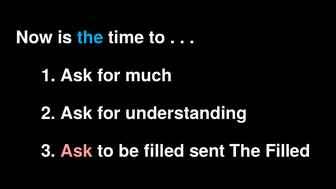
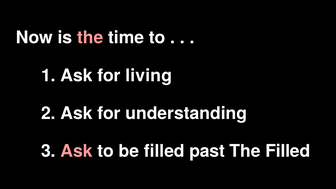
the at (90, 38) colour: light blue -> pink
much: much -> living
sent: sent -> past
